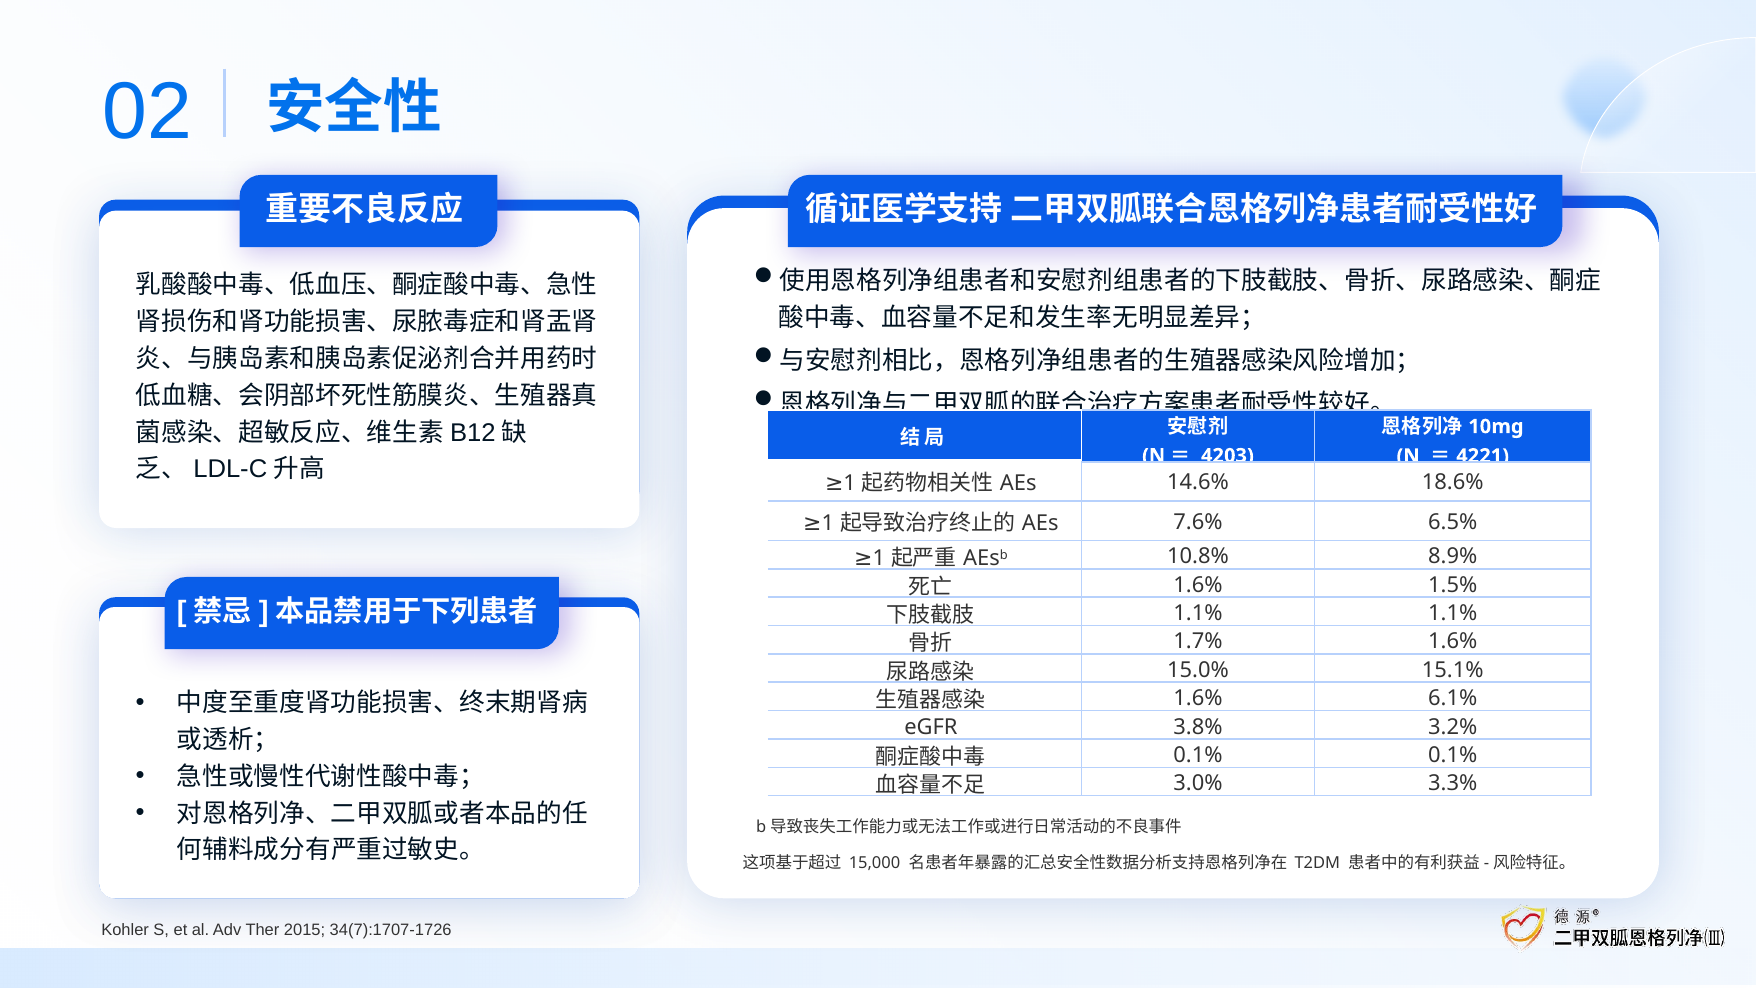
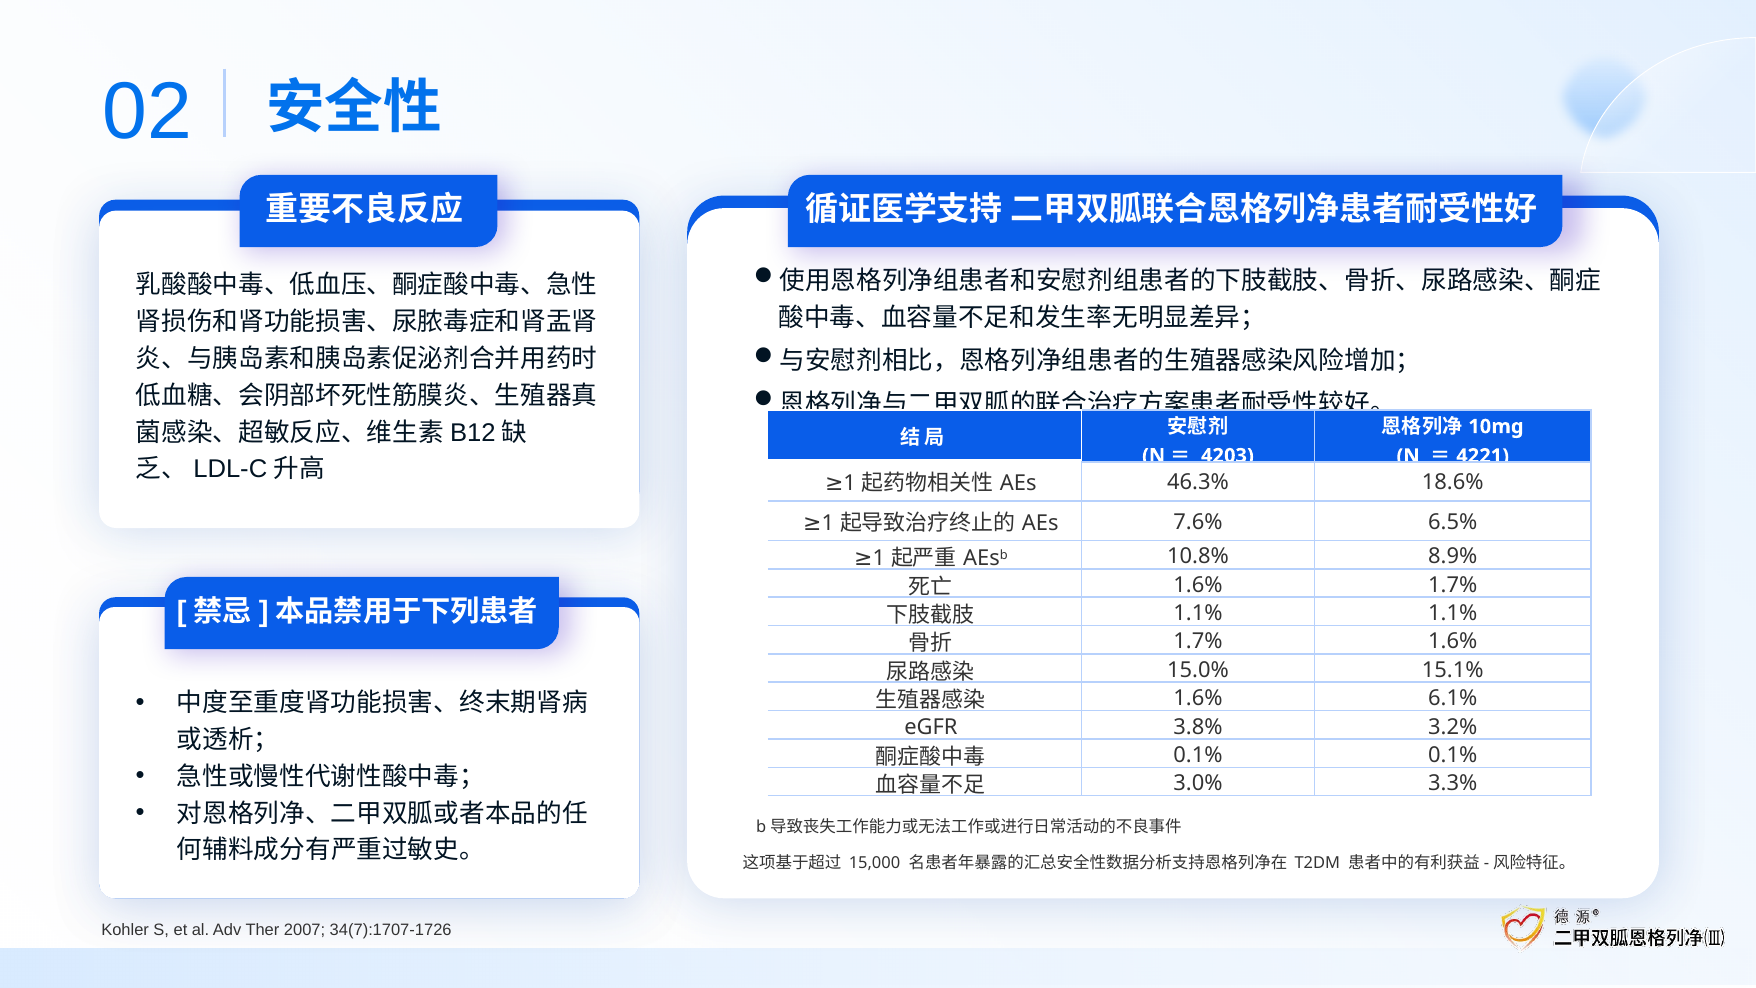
14.6%: 14.6% -> 46.3%
1.6% 1.5%: 1.5% -> 1.7%
2015: 2015 -> 2007
